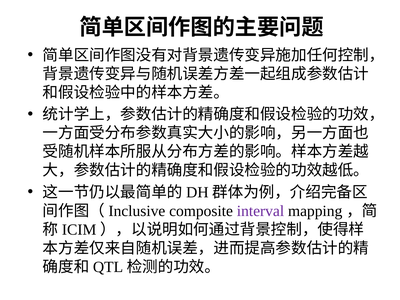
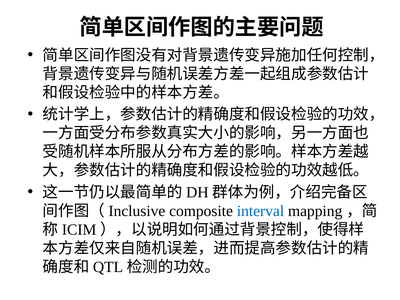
interval colour: purple -> blue
